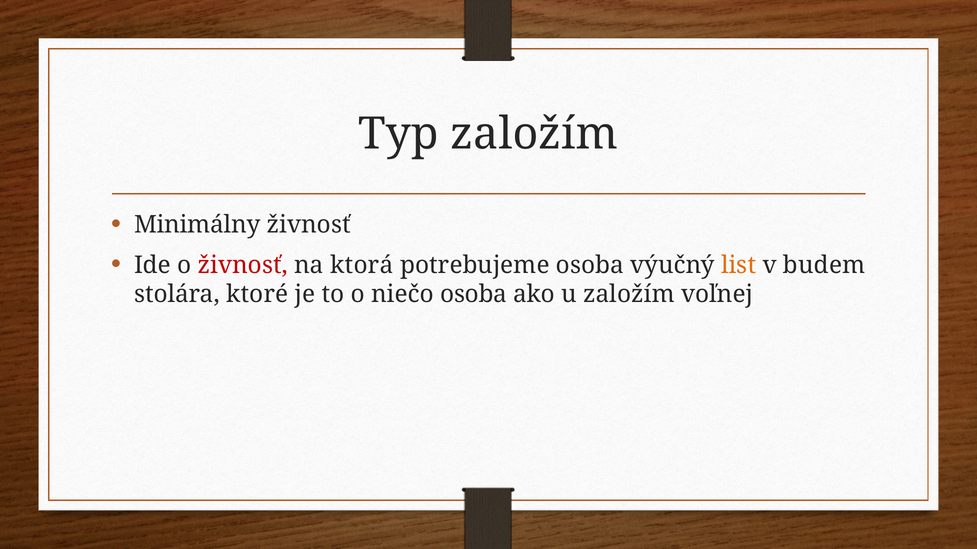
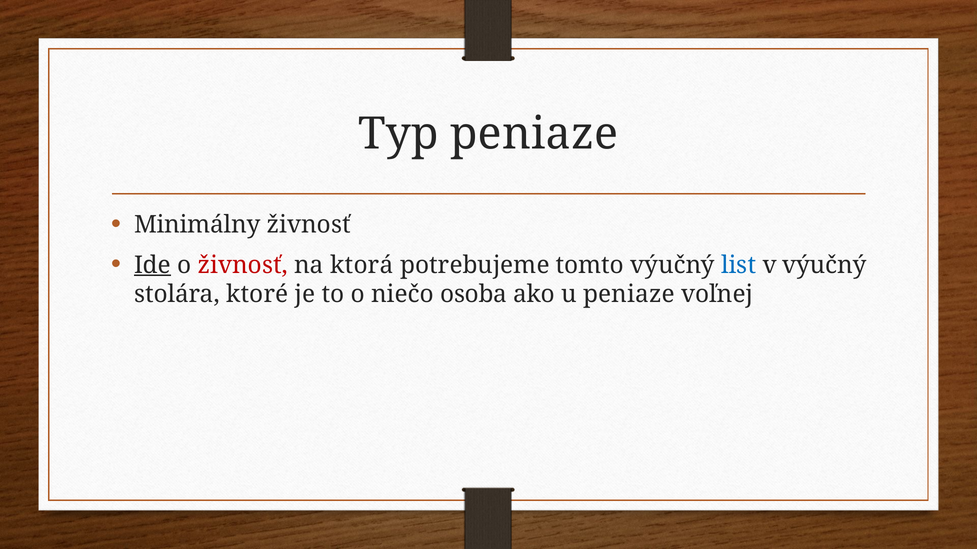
Typ založím: založím -> peniaze
Ide underline: none -> present
potrebujeme osoba: osoba -> tomto
list colour: orange -> blue
v budem: budem -> výučný
u založím: založím -> peniaze
